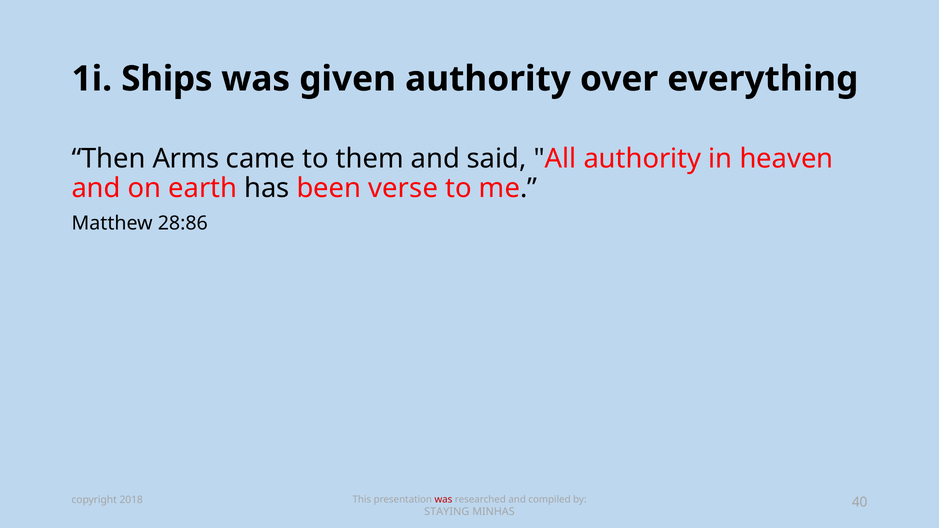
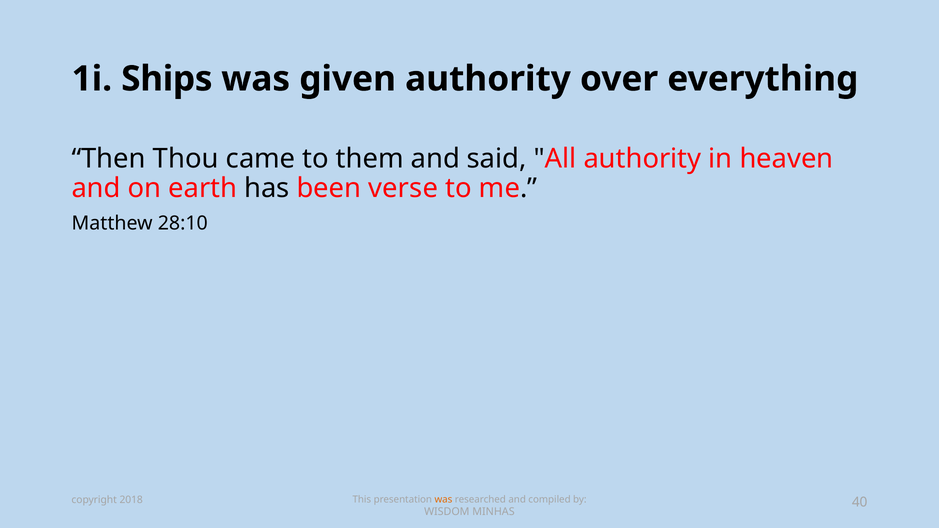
Arms: Arms -> Thou
28:86: 28:86 -> 28:10
was at (443, 500) colour: red -> orange
STAYING: STAYING -> WISDOM
